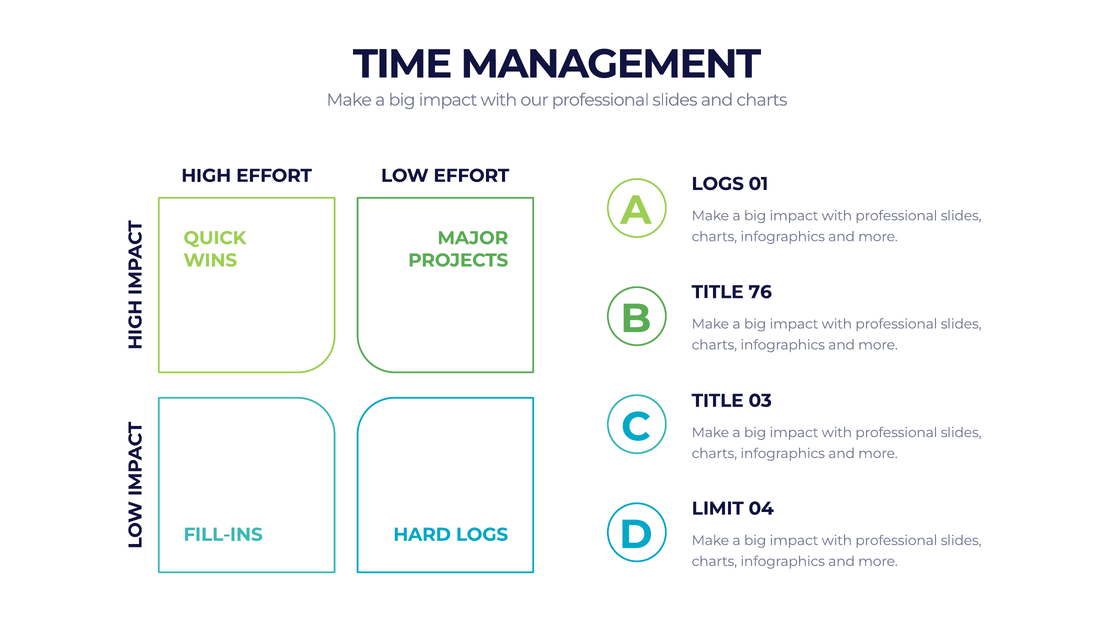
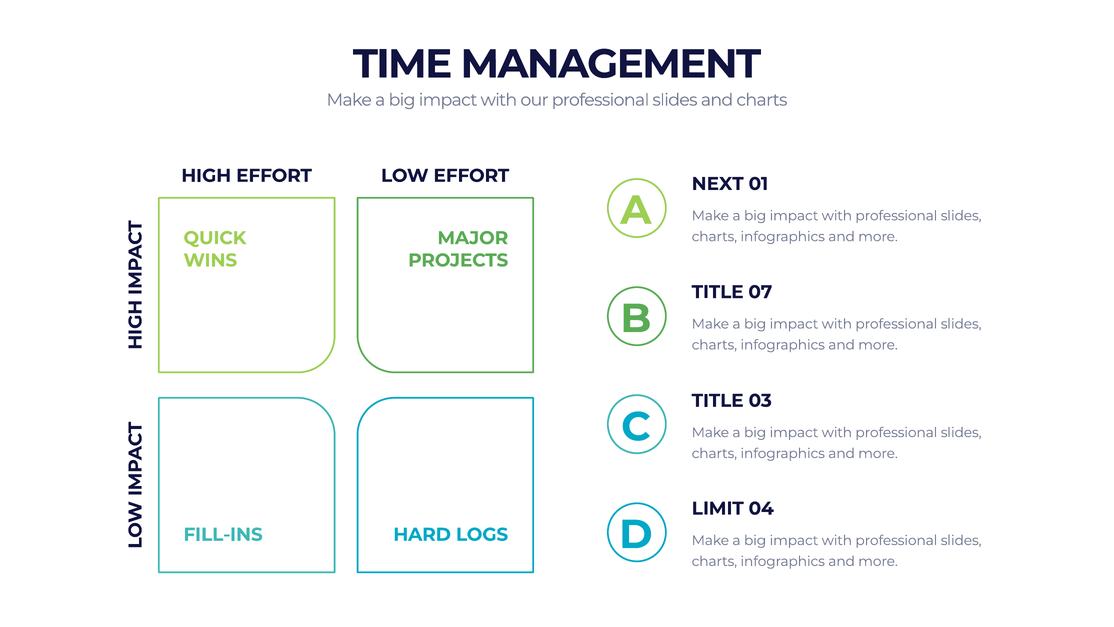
LOGS at (718, 184): LOGS -> NEXT
76: 76 -> 07
